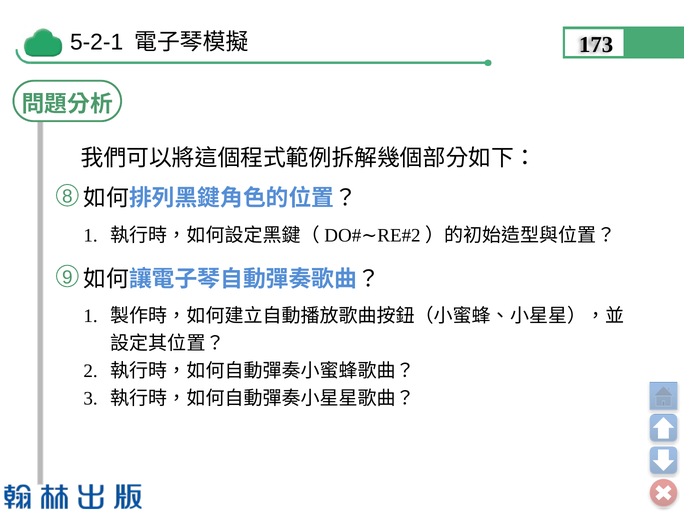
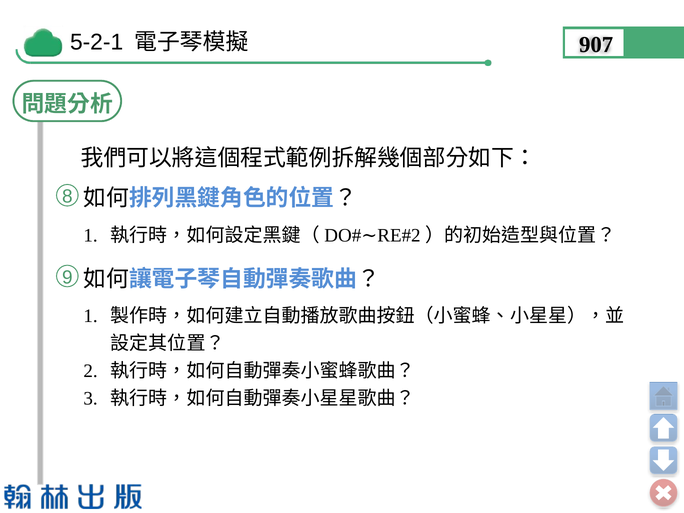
173: 173 -> 907
